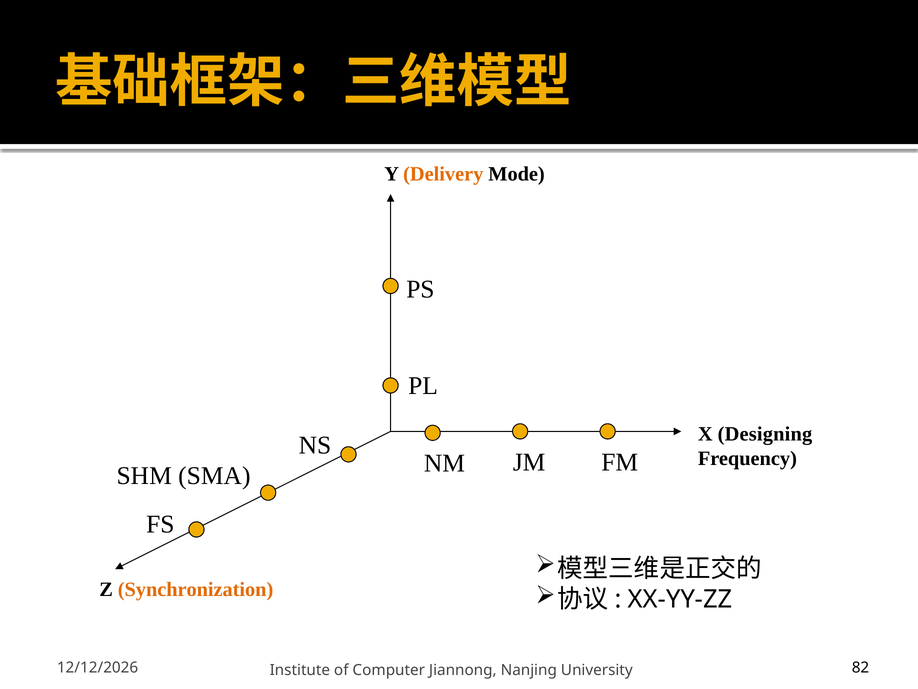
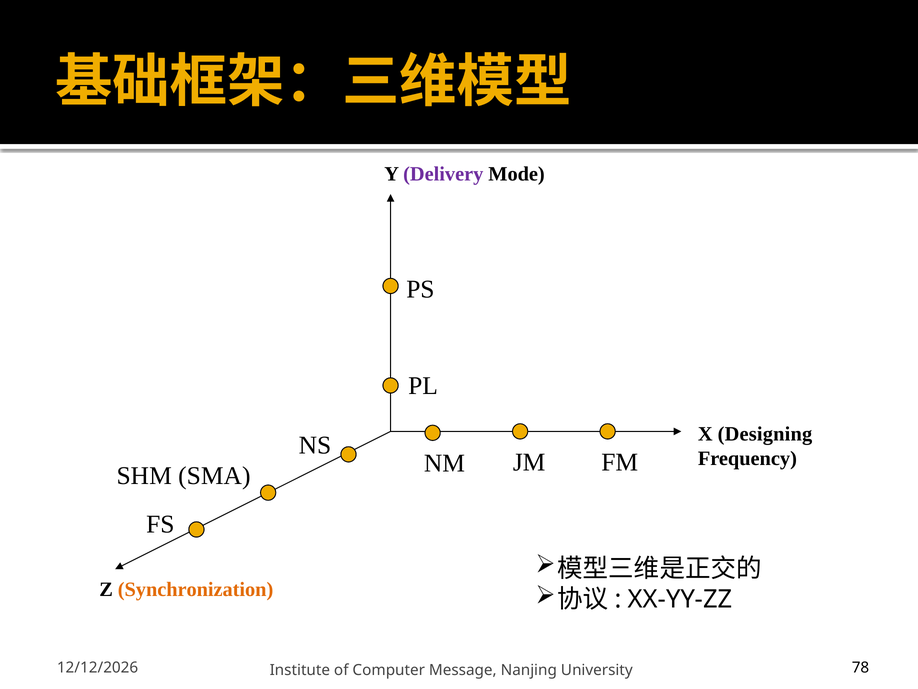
Delivery colour: orange -> purple
Jiannong: Jiannong -> Message
82: 82 -> 78
